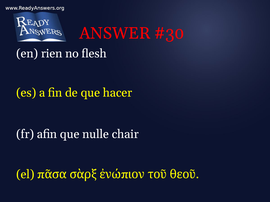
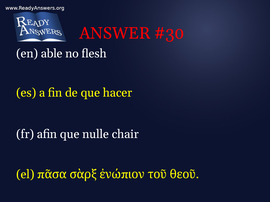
rien: rien -> able
